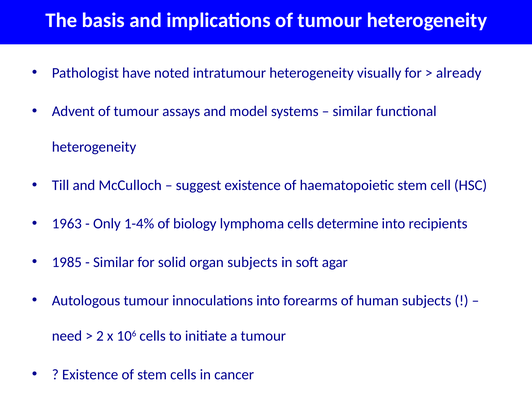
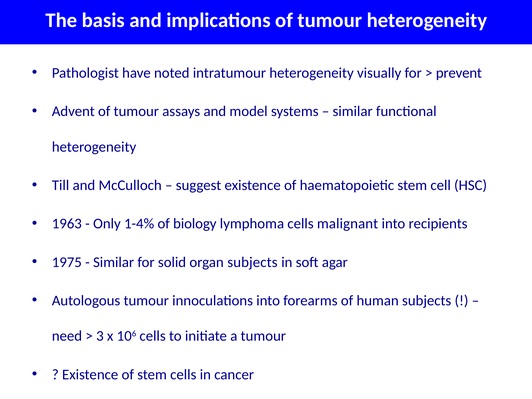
already: already -> prevent
determine: determine -> malignant
1985: 1985 -> 1975
2: 2 -> 3
